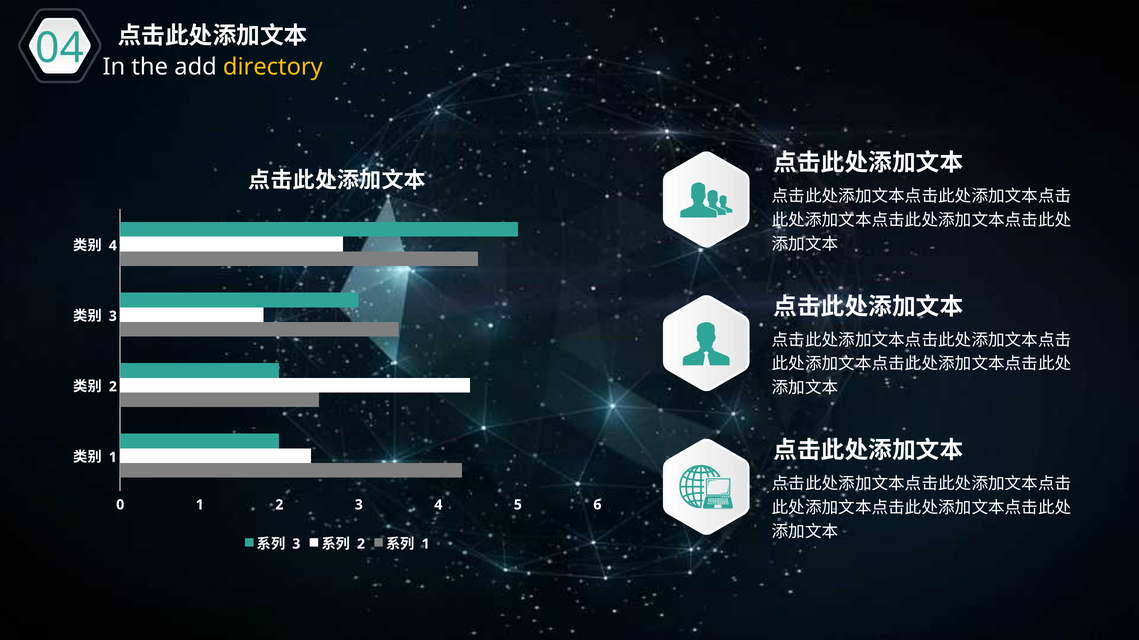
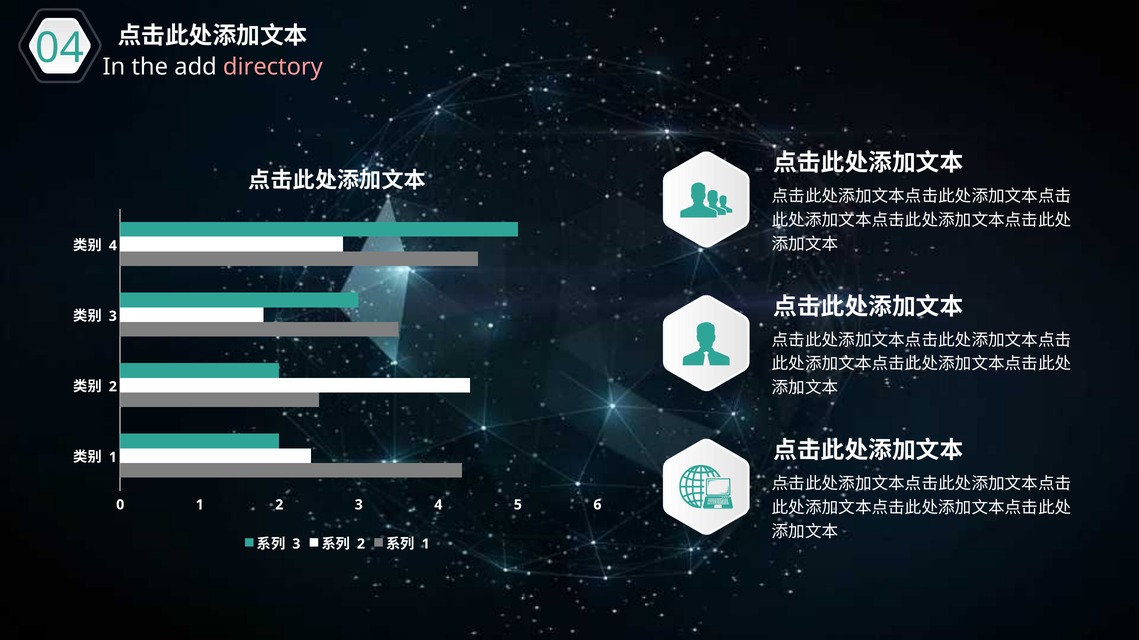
directory colour: yellow -> pink
